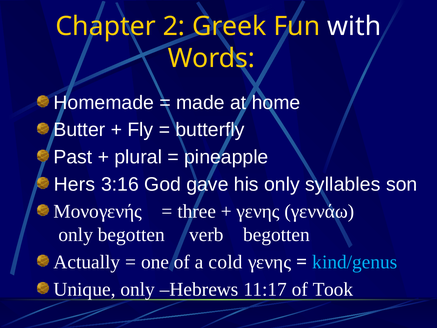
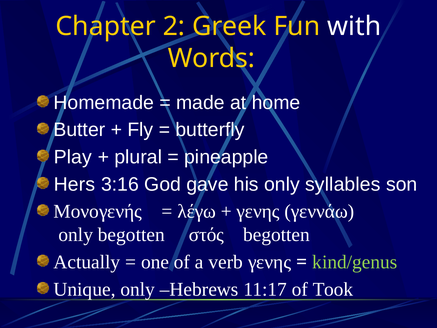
Past: Past -> Play
three: three -> λέγω
verb: verb -> στός
cold: cold -> verb
kind/genus colour: light blue -> light green
